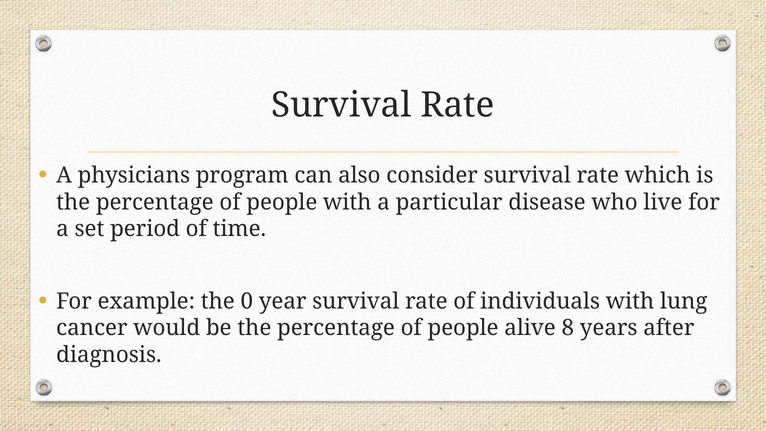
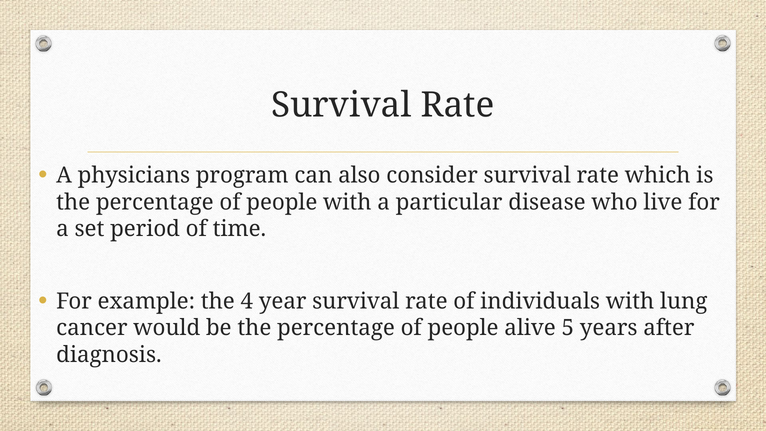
0: 0 -> 4
8: 8 -> 5
